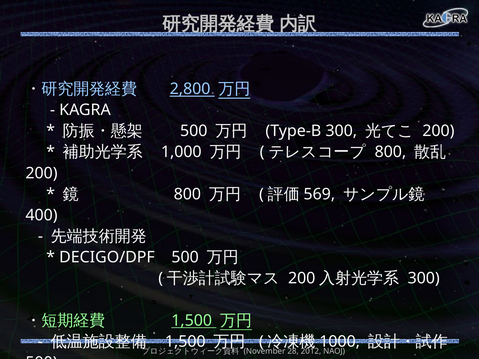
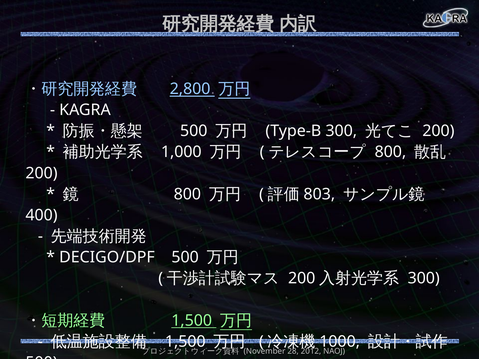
569: 569 -> 803
